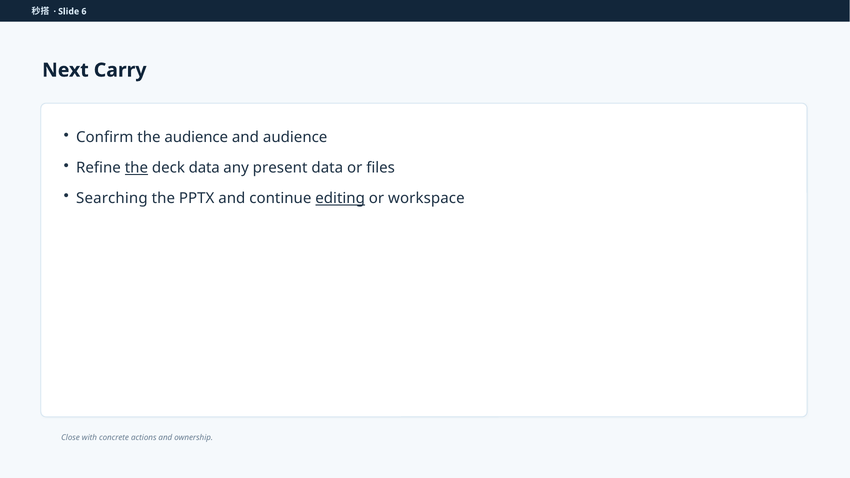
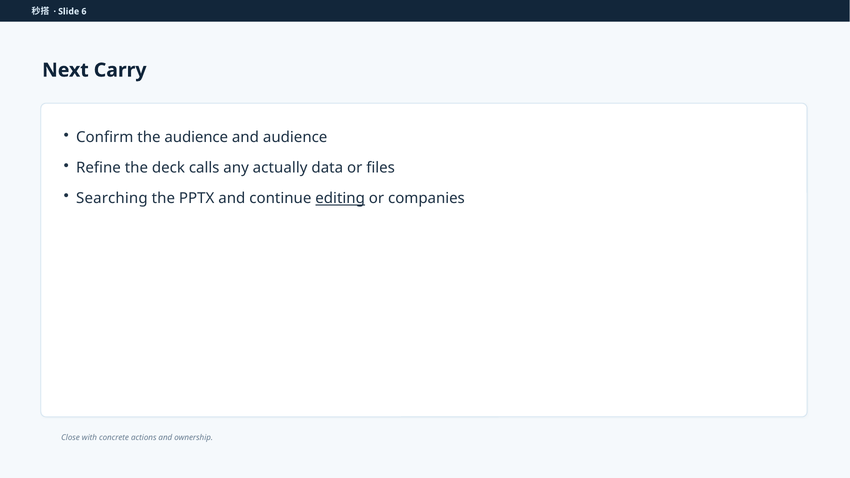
the at (136, 168) underline: present -> none
deck data: data -> calls
present: present -> actually
workspace: workspace -> companies
